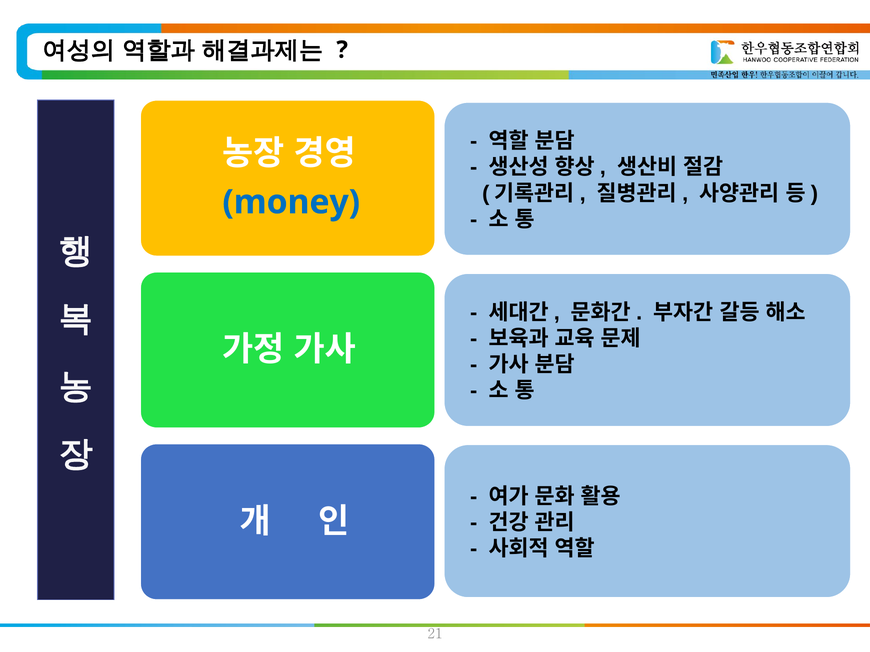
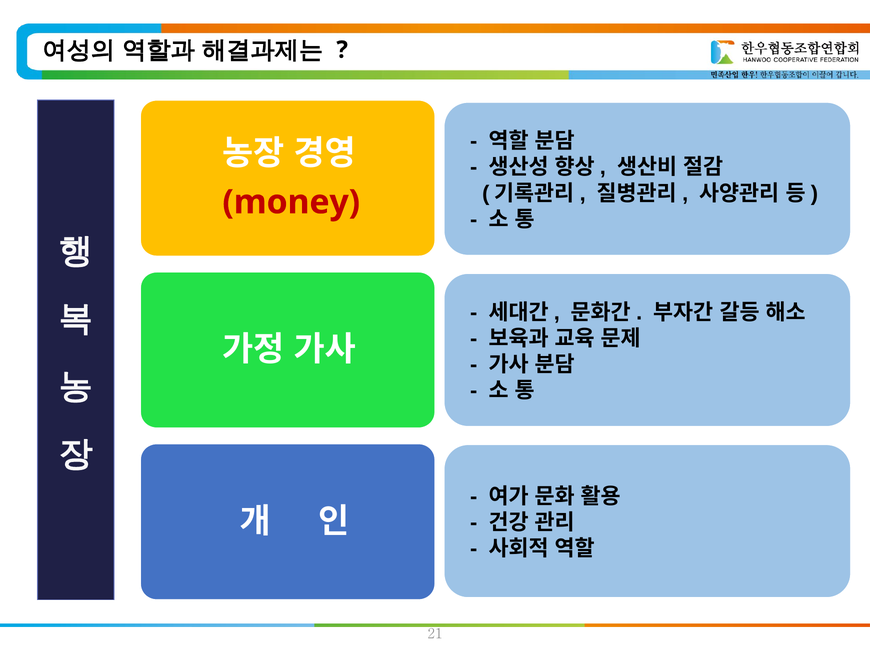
money colour: blue -> red
